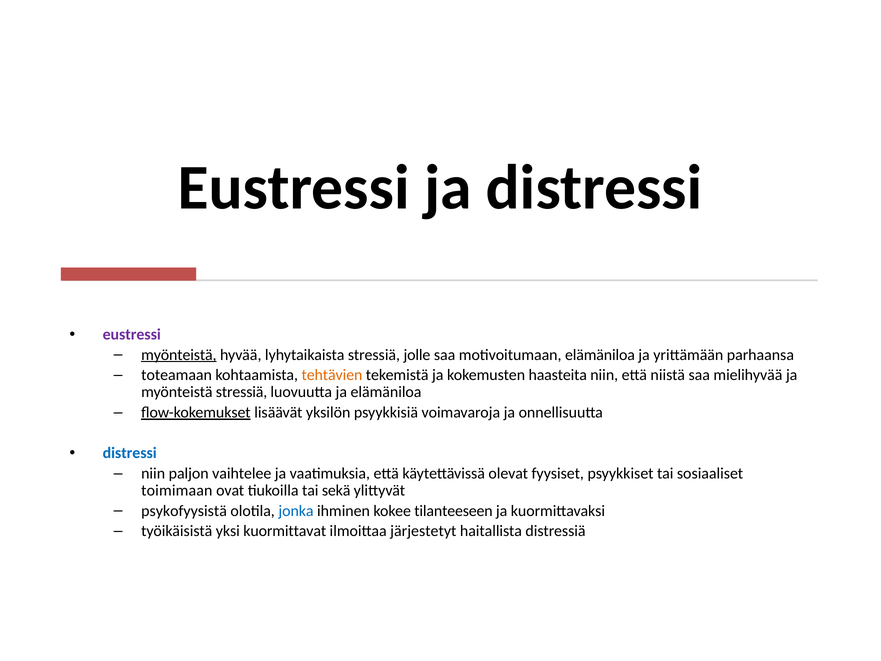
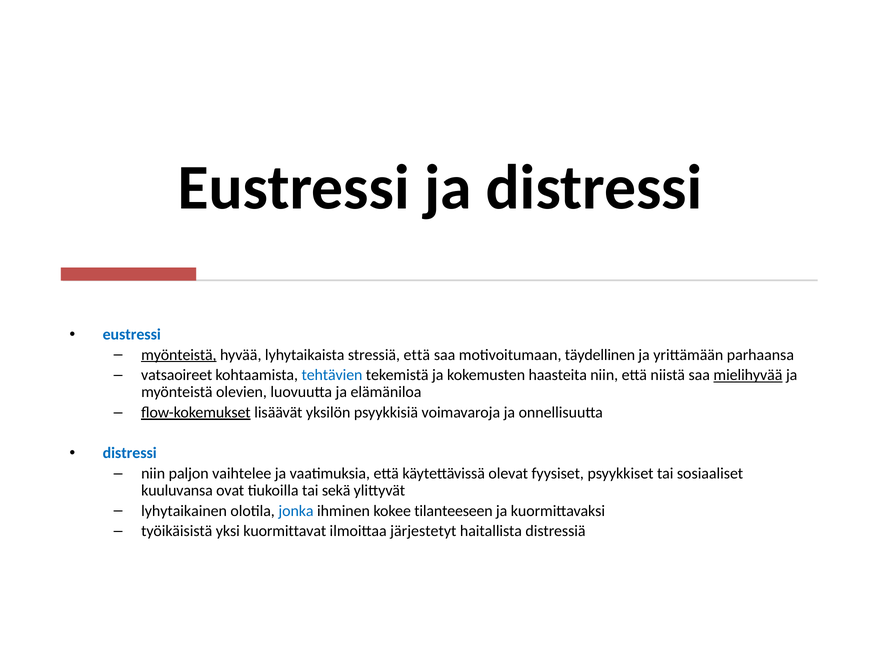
eustressi at (132, 334) colour: purple -> blue
stressiä jolle: jolle -> että
motivoitumaan elämäniloa: elämäniloa -> täydellinen
toteamaan: toteamaan -> vatsaoireet
tehtävien colour: orange -> blue
mielihyvää underline: none -> present
myönteistä stressiä: stressiä -> olevien
toimimaan: toimimaan -> kuuluvansa
psykofyysistä: psykofyysistä -> lyhytaikainen
